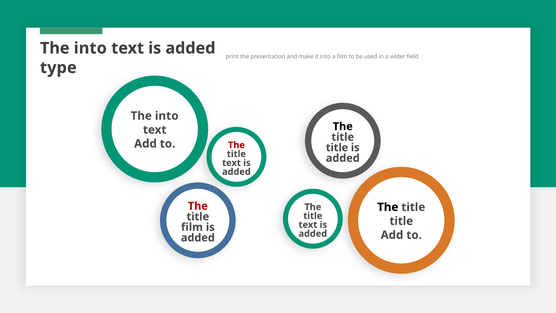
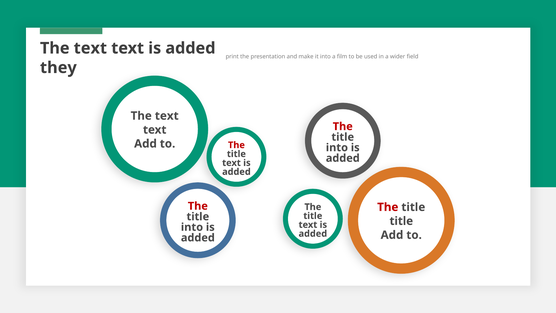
into at (90, 48): into -> text
type: type -> they
into at (167, 116): into -> text
The at (343, 126) colour: black -> red
title at (337, 147): title -> into
The at (388, 207) colour: black -> red
film at (192, 227): film -> into
